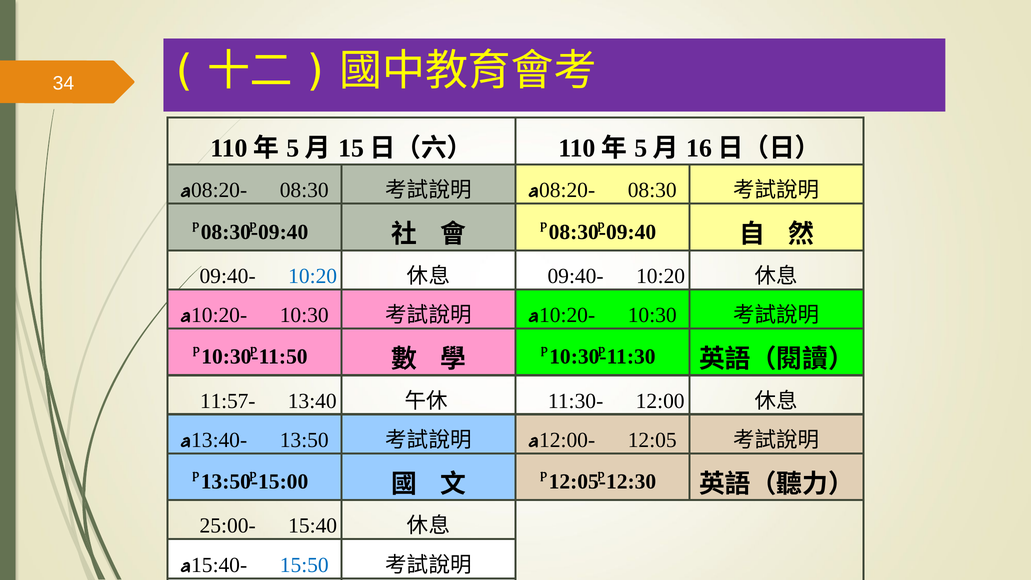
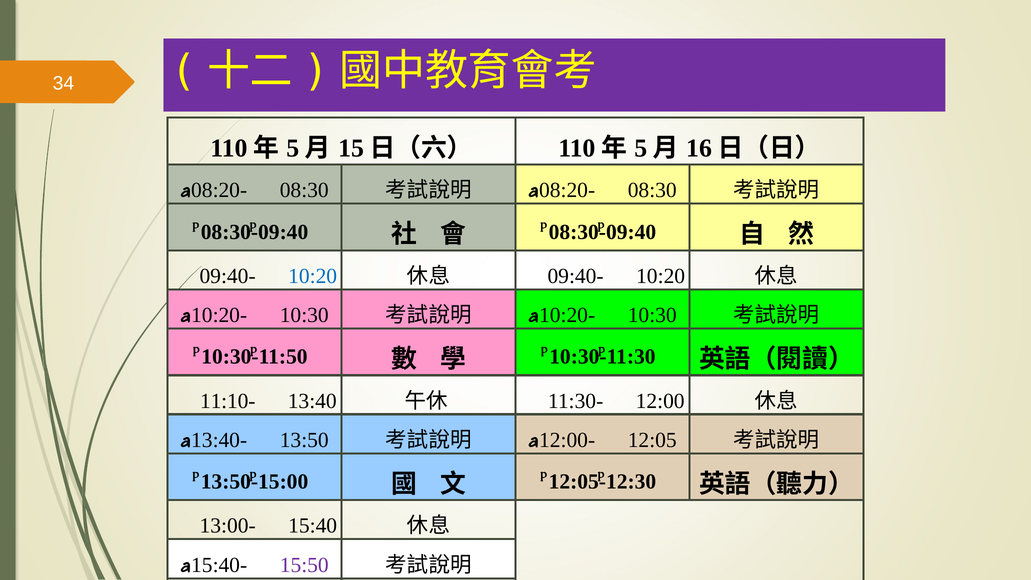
11:57-: 11:57- -> 11:10-
25:00-: 25:00- -> 13:00-
15:50 colour: blue -> purple
